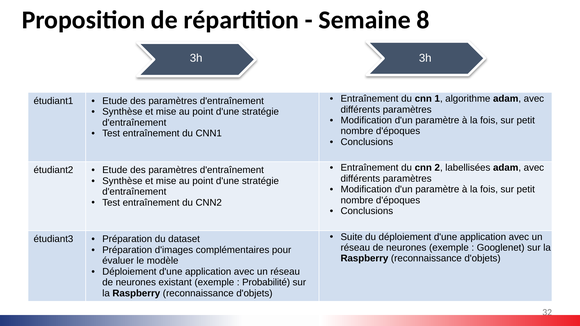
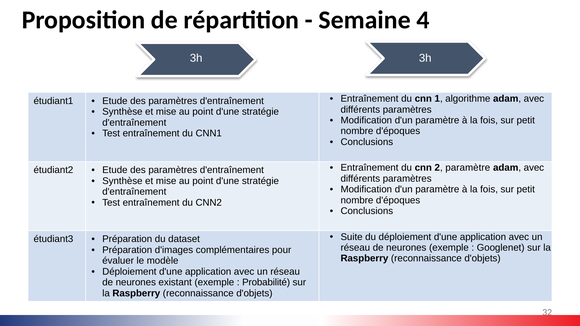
8: 8 -> 4
2 labellisées: labellisées -> paramètre
